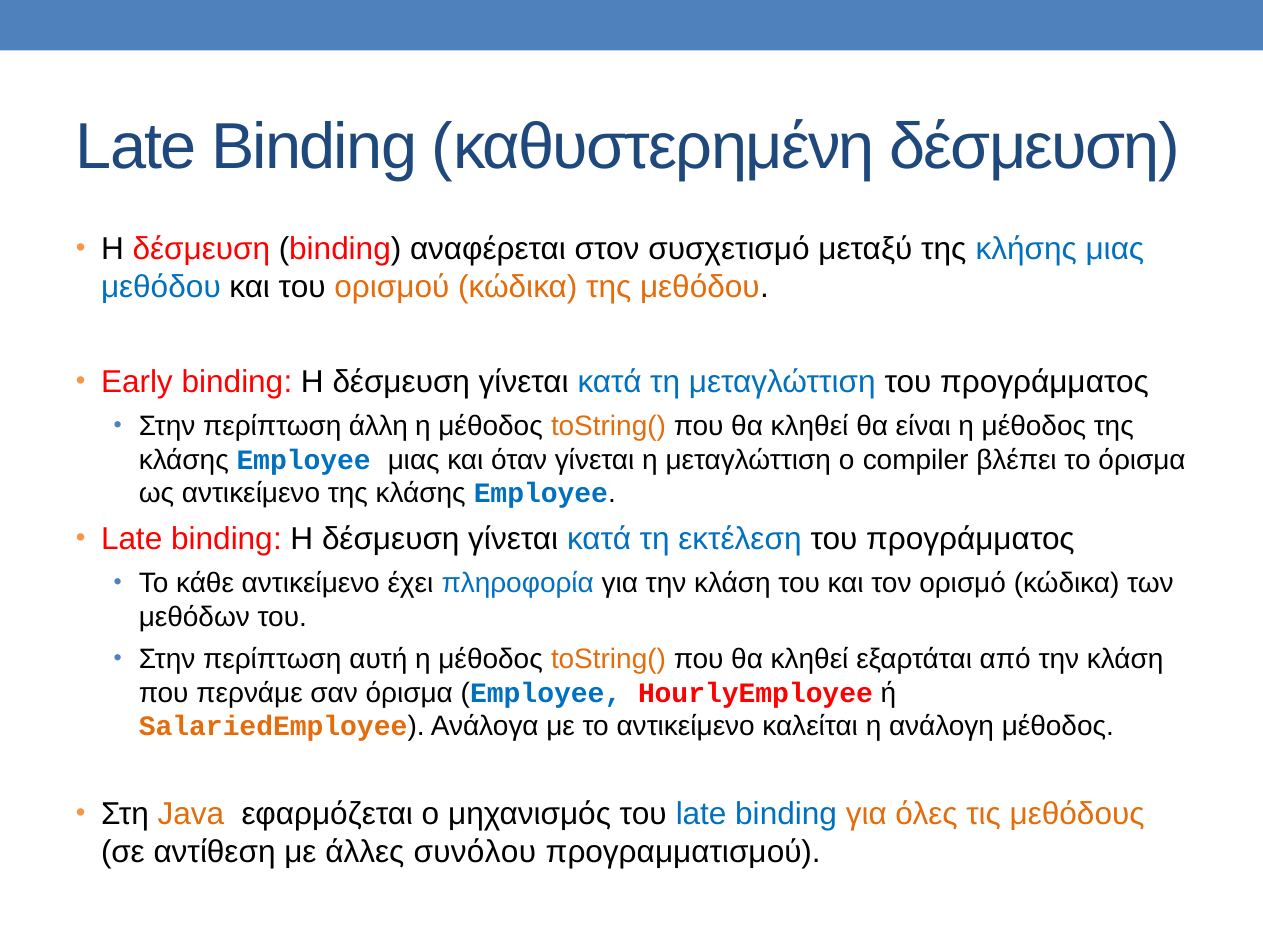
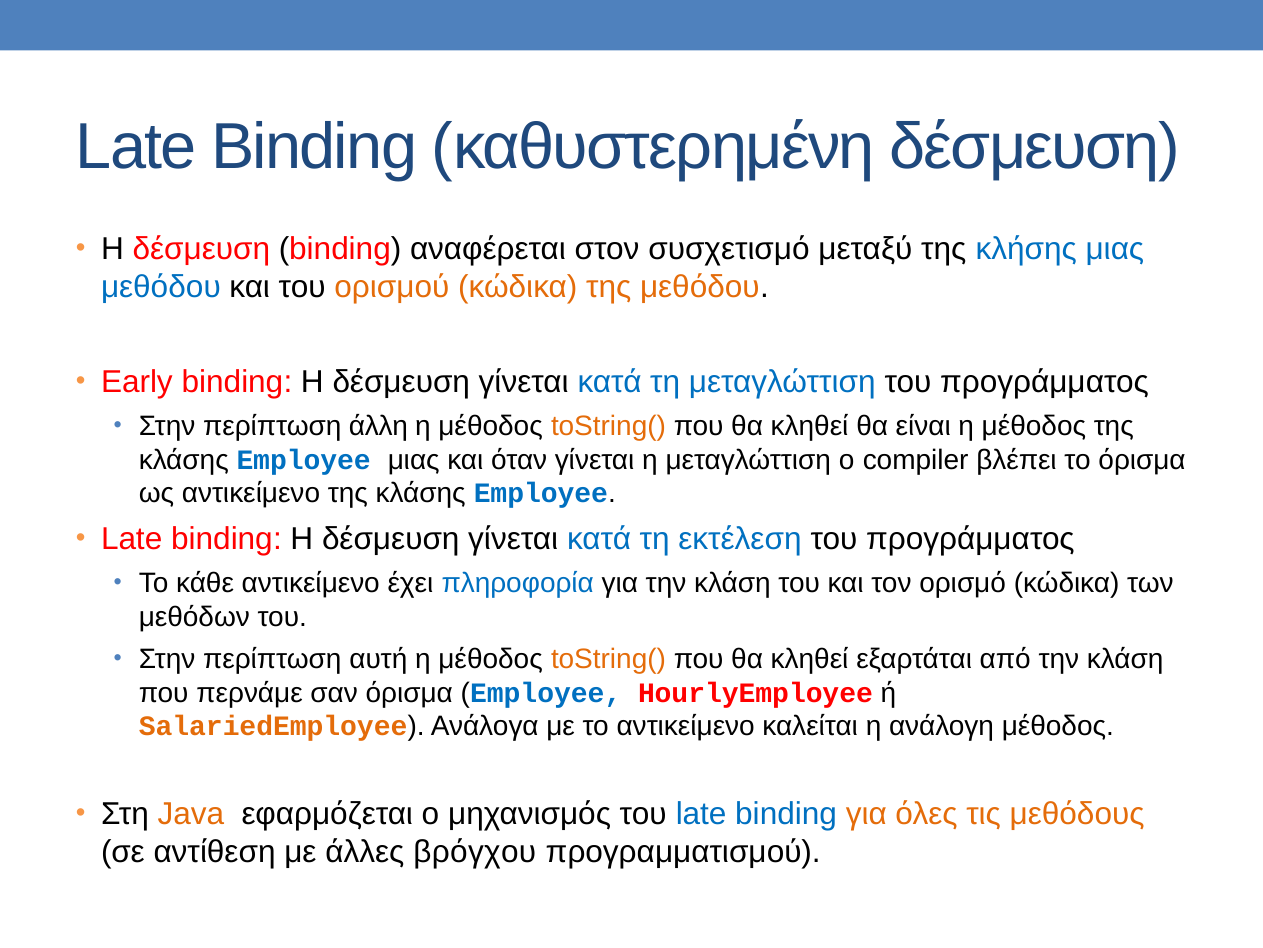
συνόλου: συνόλου -> βρόγχου
